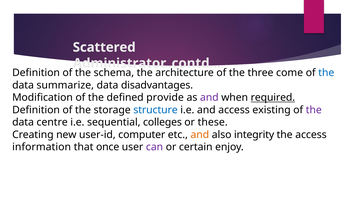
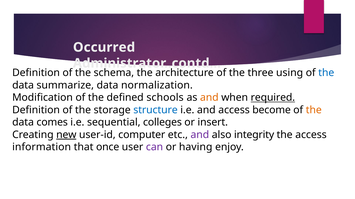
Scattered: Scattered -> Occurred
come: come -> using
disadvantages: disadvantages -> normalization
provide: provide -> schools
and at (209, 98) colour: purple -> orange
existing: existing -> become
the at (314, 110) colour: purple -> orange
centre: centre -> comes
these: these -> insert
new underline: none -> present
and at (200, 135) colour: orange -> purple
certain: certain -> having
